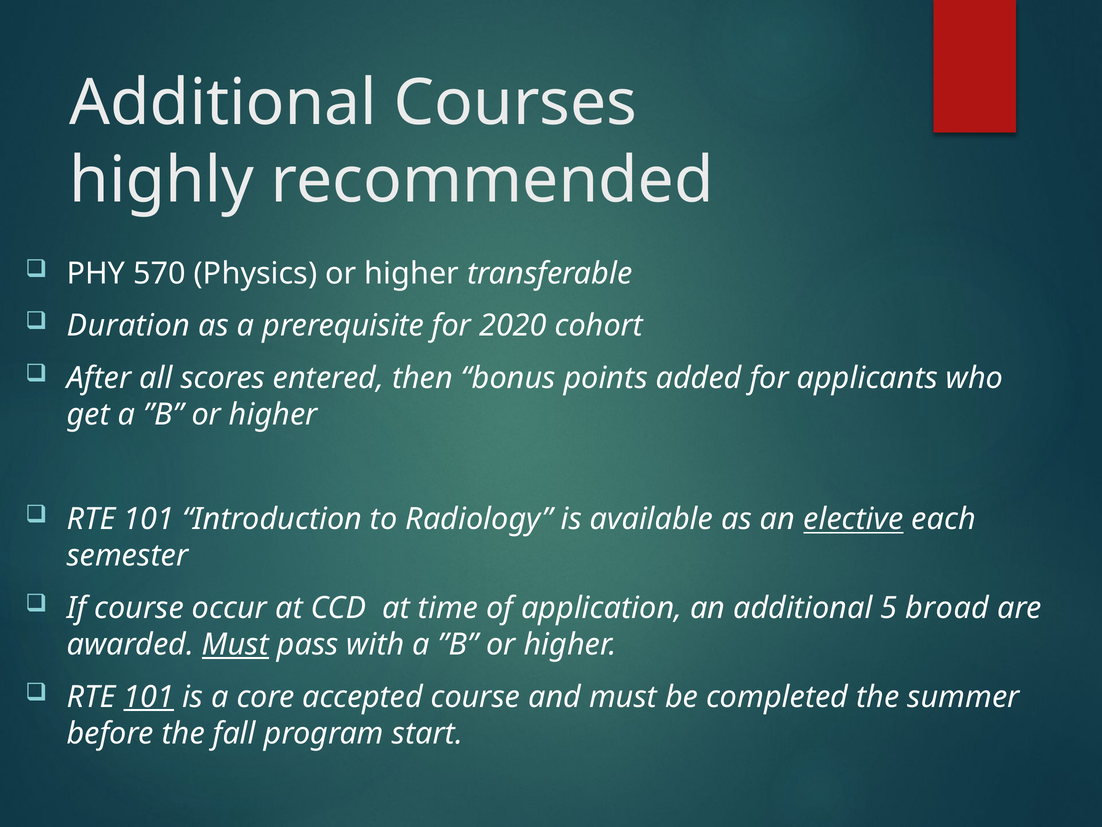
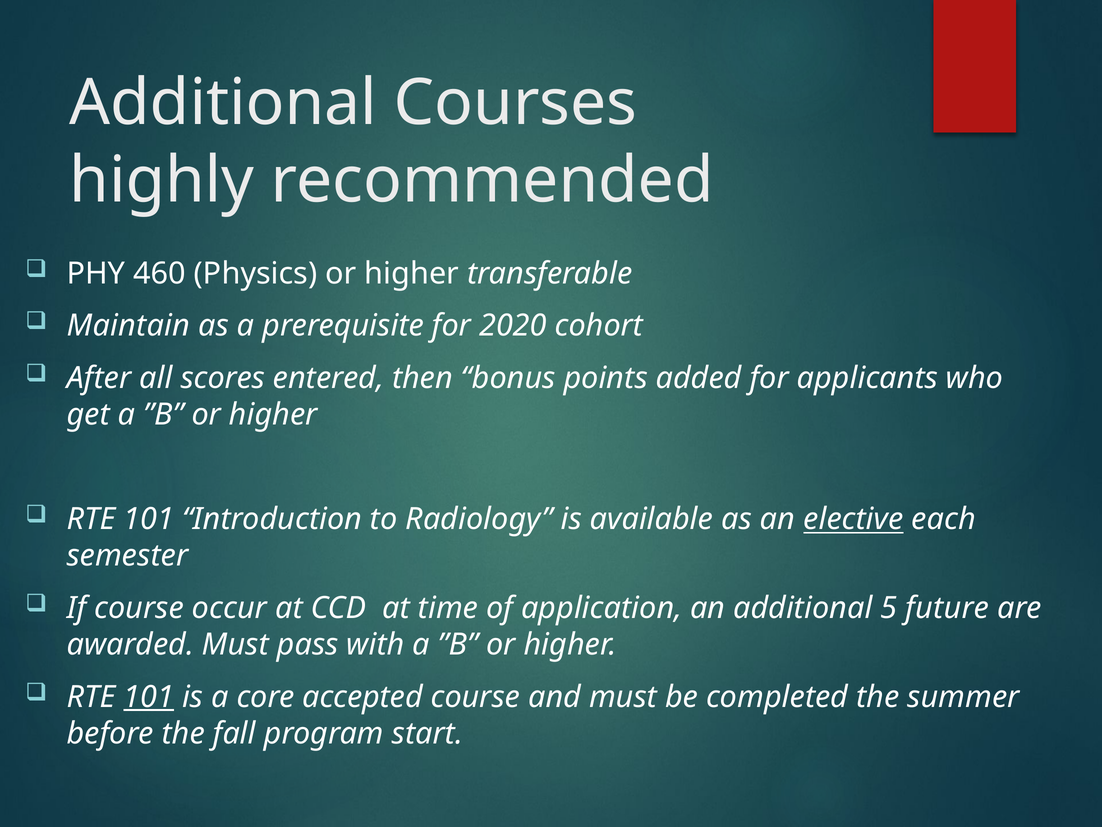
570: 570 -> 460
Duration: Duration -> Maintain
broad: broad -> future
Must at (235, 644) underline: present -> none
